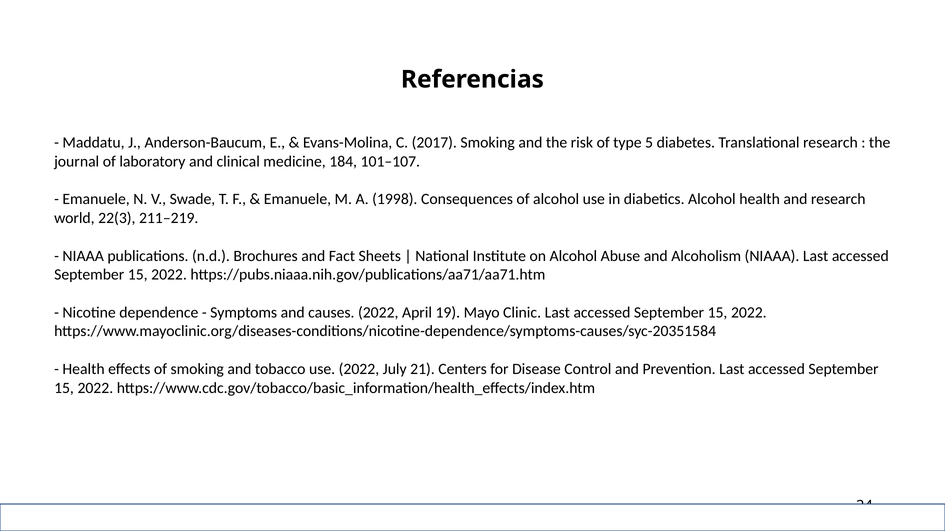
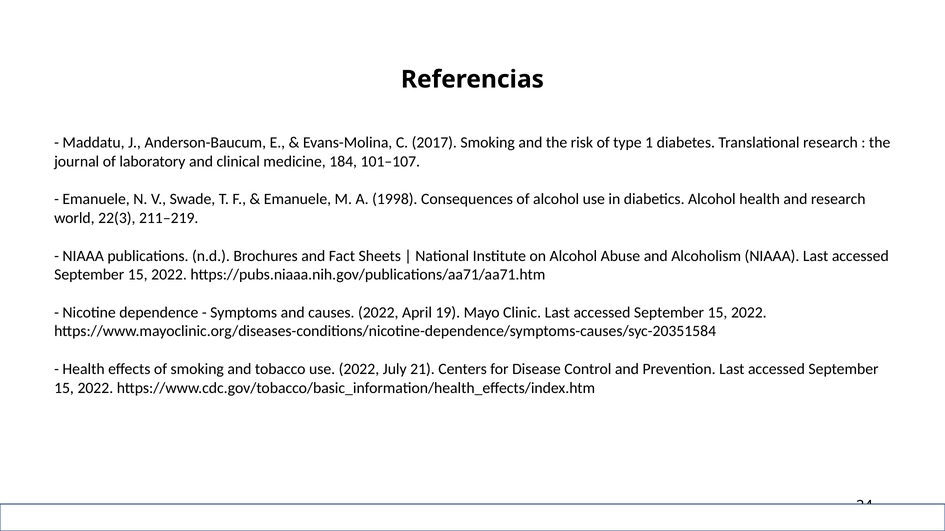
5: 5 -> 1
